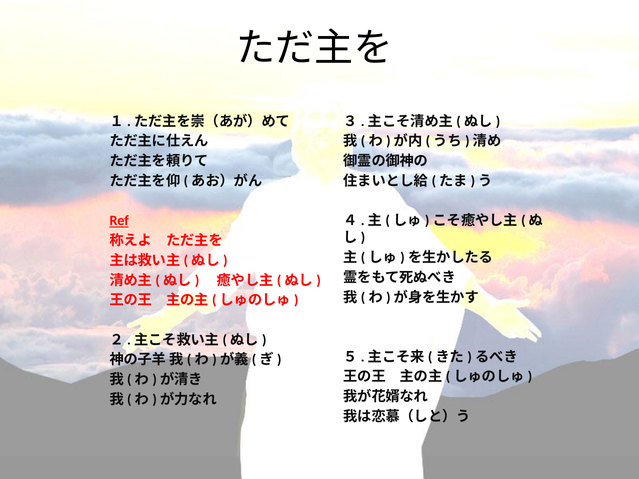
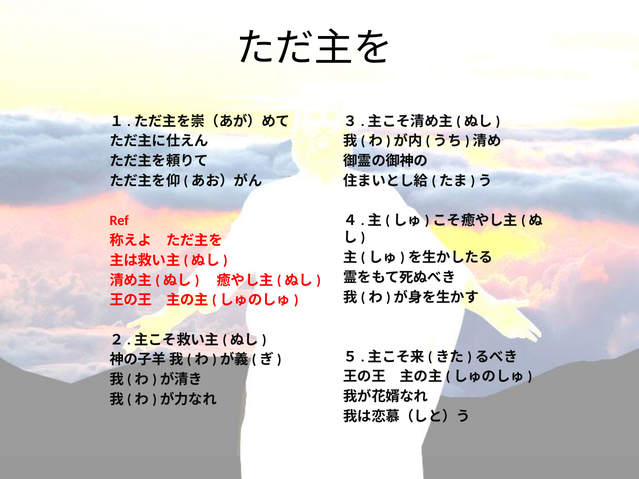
Ref underline: present -> none
